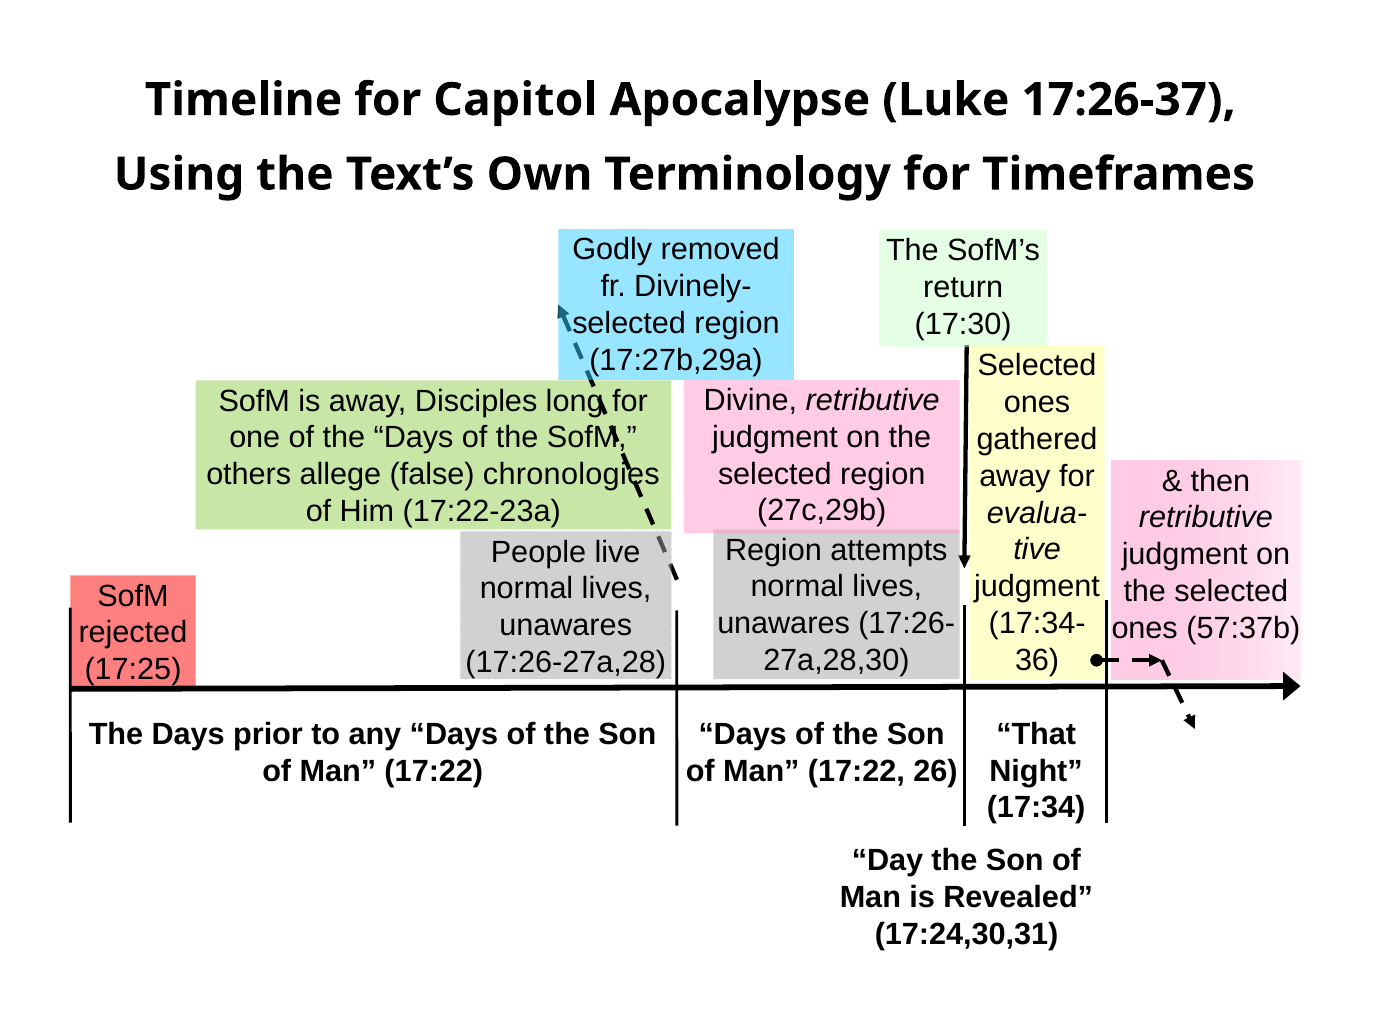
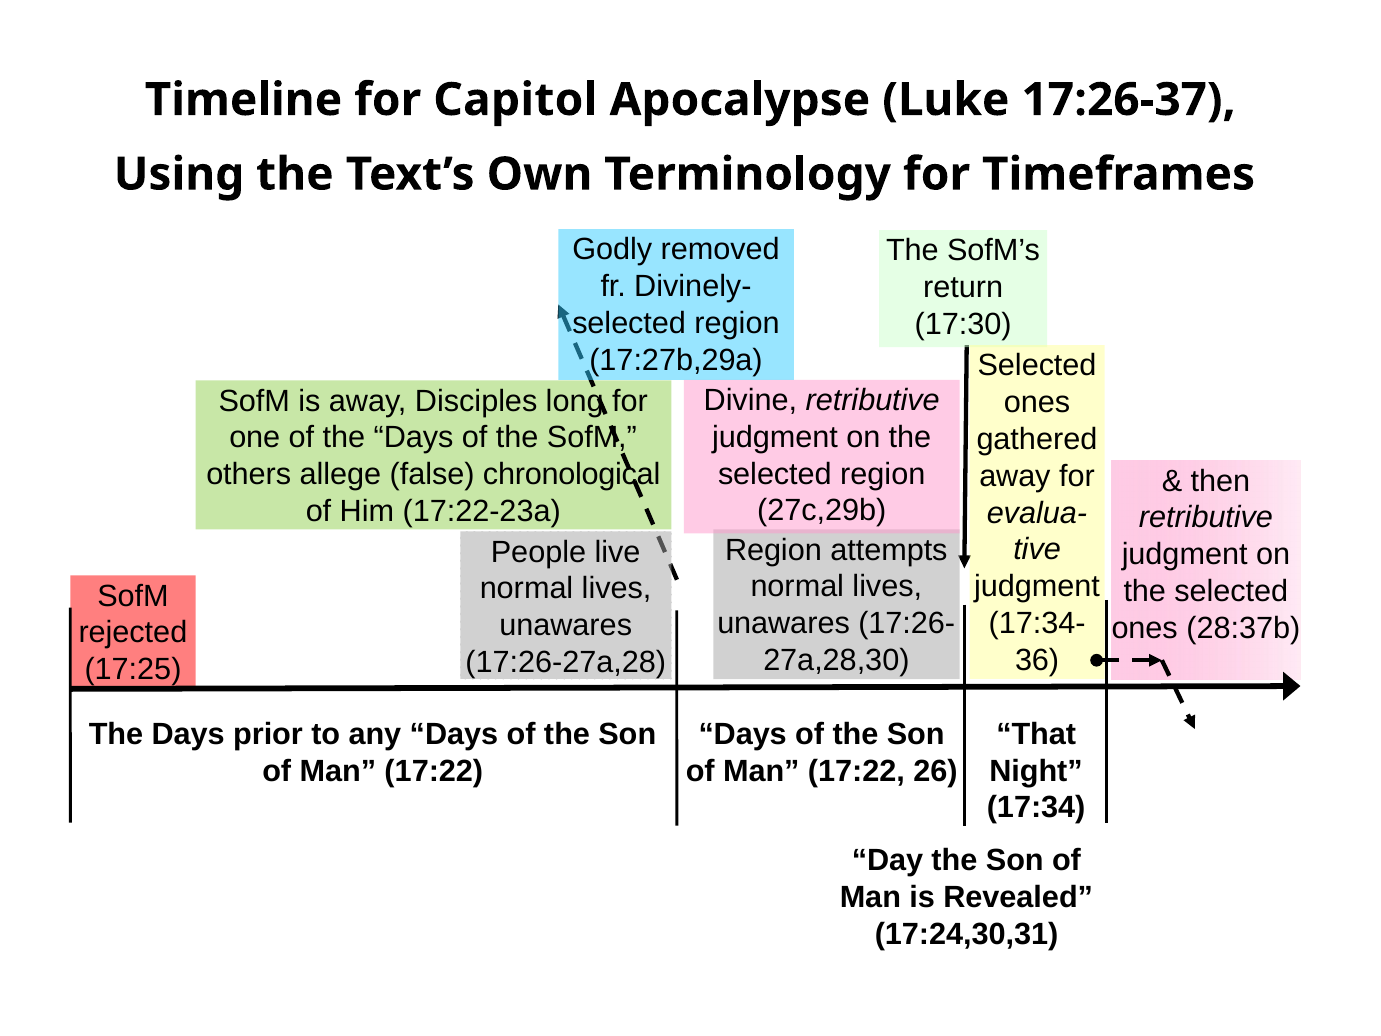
chronologies: chronologies -> chronological
57:37b: 57:37b -> 28:37b
